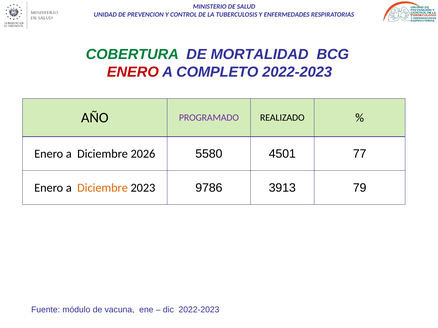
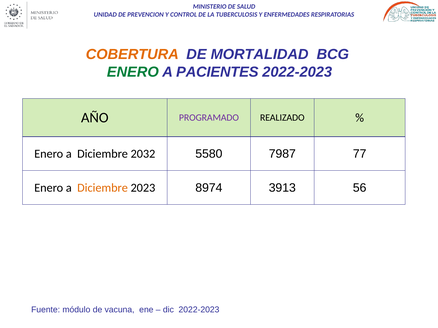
COBERTURA colour: green -> orange
ENERO at (133, 72) colour: red -> green
COMPLETO: COMPLETO -> PACIENTES
2026: 2026 -> 2032
4501: 4501 -> 7987
9786: 9786 -> 8974
79: 79 -> 56
